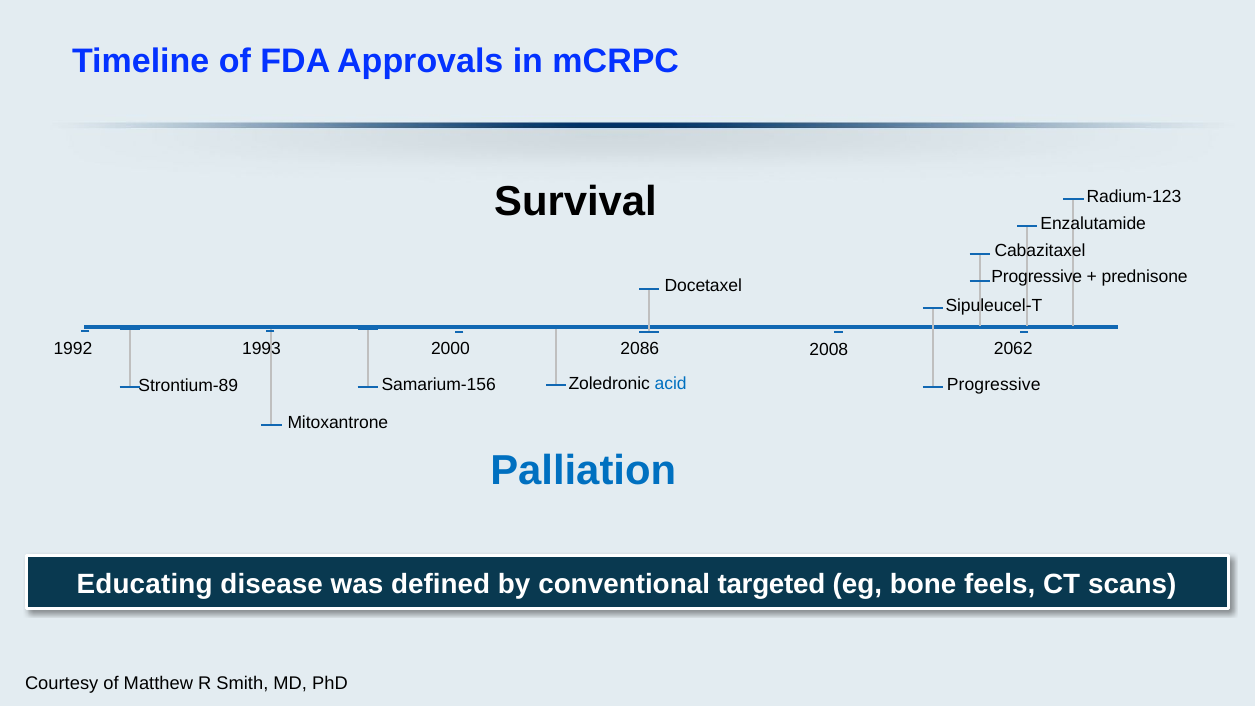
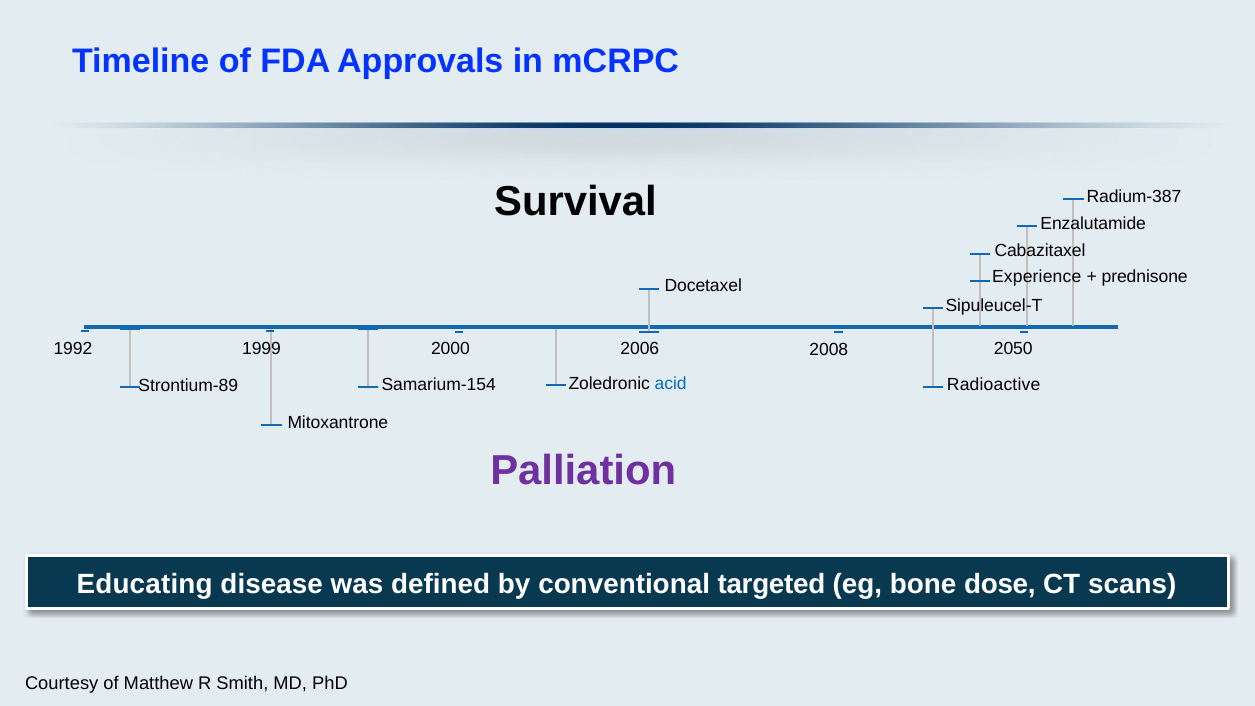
Radium-123: Radium-123 -> Radium-387
Progressive at (1037, 277): Progressive -> Experience
1993: 1993 -> 1999
2086: 2086 -> 2006
2062: 2062 -> 2050
Samarium-156: Samarium-156 -> Samarium-154
Progressive at (994, 385): Progressive -> Radioactive
Palliation colour: blue -> purple
feels: feels -> dose
